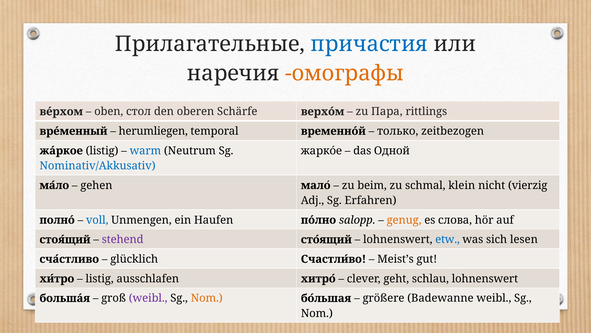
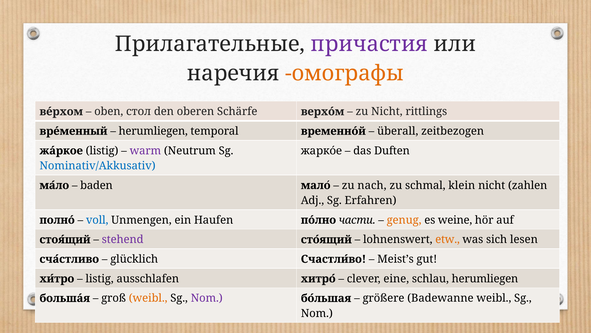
причастия colour: blue -> purple
zu Пара: Пара -> Nicht
только: только -> überall
warm colour: blue -> purple
Одной: Одной -> Duften
gehen: gehen -> baden
beim: beim -> nach
vierzig: vierzig -> zahlen
salopp: salopp -> части
слова: слова -> weine
etw colour: blue -> orange
geht: geht -> eine
schlau lohnenswert: lohnenswert -> herumliegen
weibl at (148, 298) colour: purple -> orange
Nom at (207, 298) colour: orange -> purple
